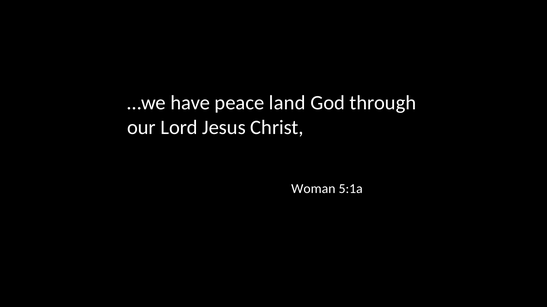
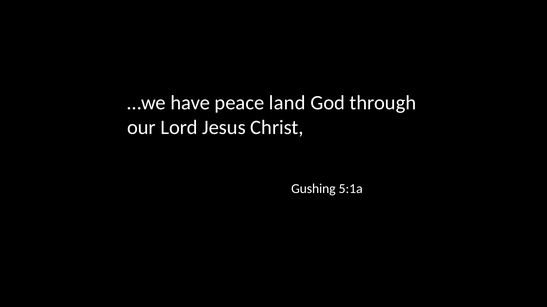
Woman: Woman -> Gushing
